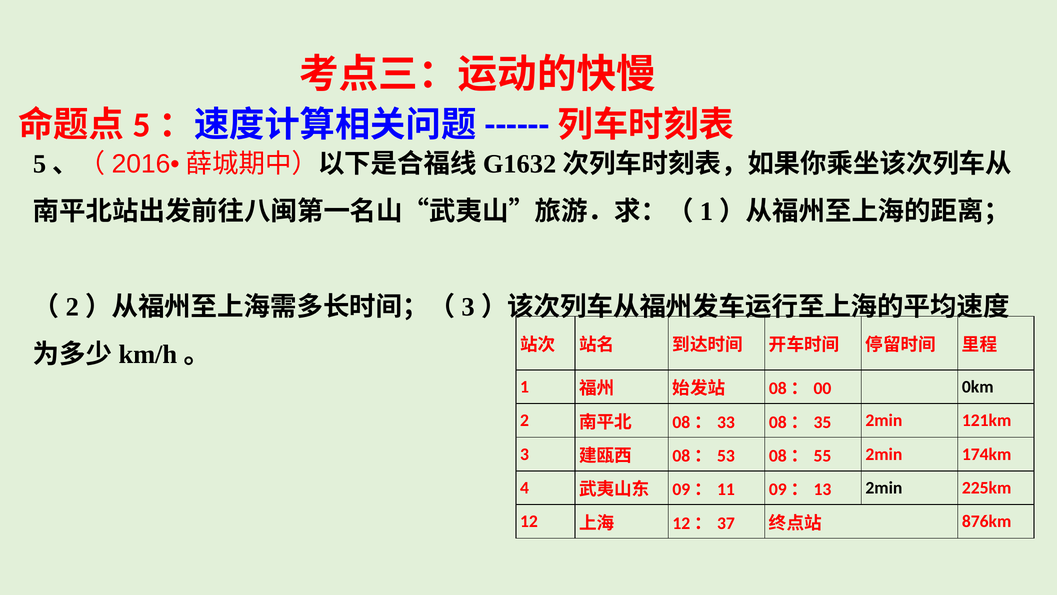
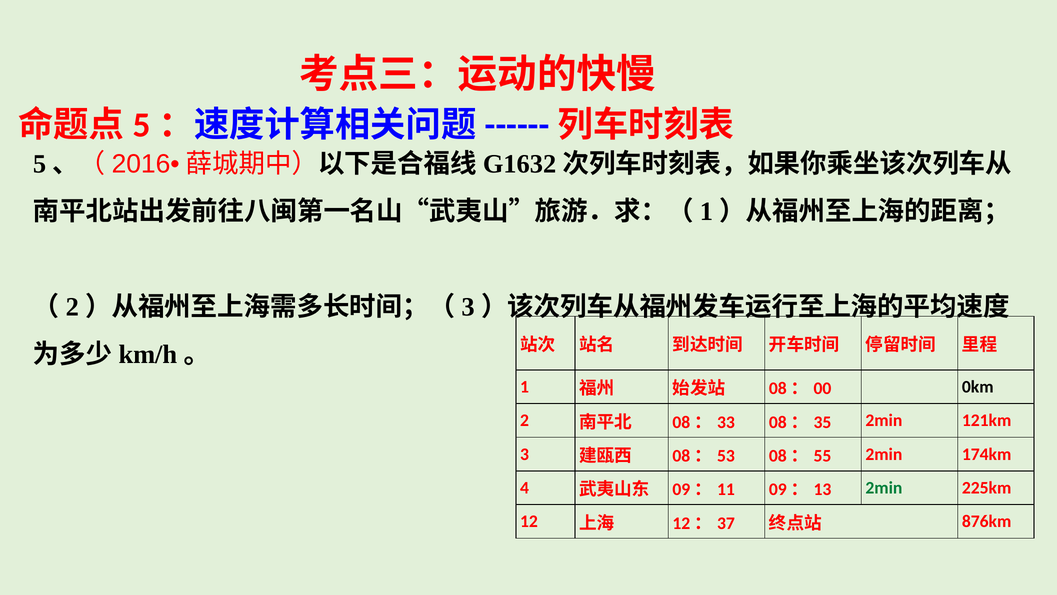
2min at (884, 488) colour: black -> green
